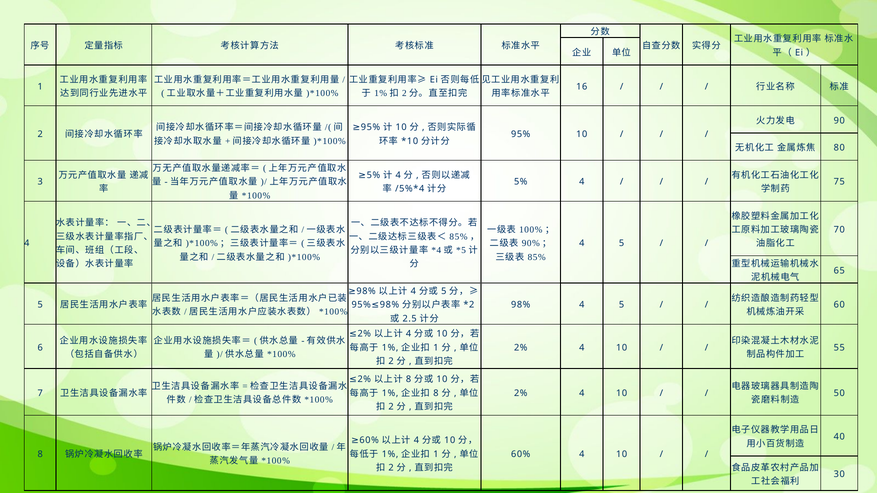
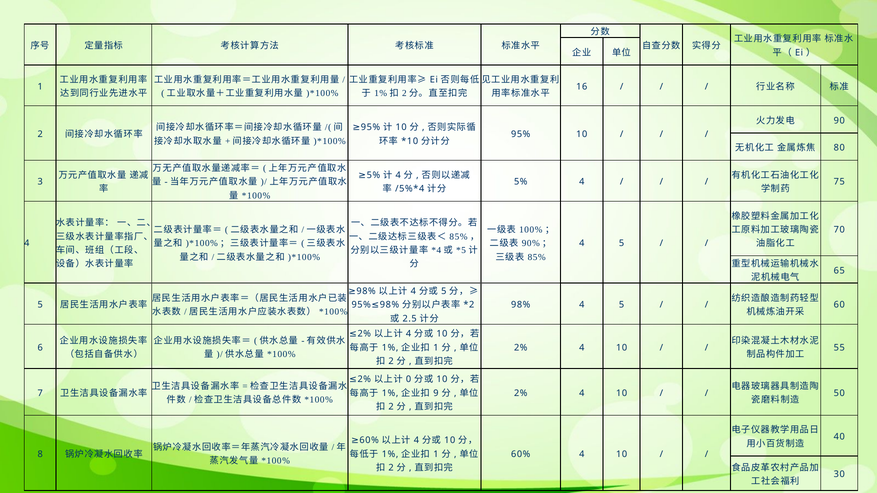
8 at (409, 380): 8 -> 0
8 at (436, 393): 8 -> 9
